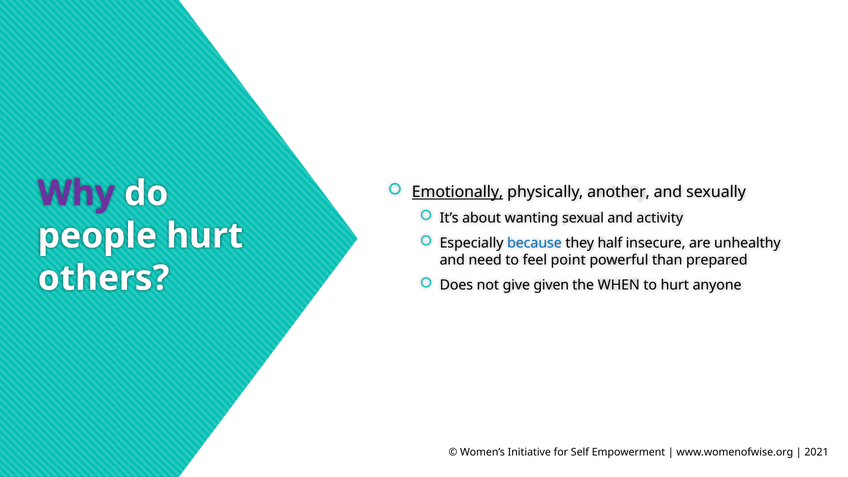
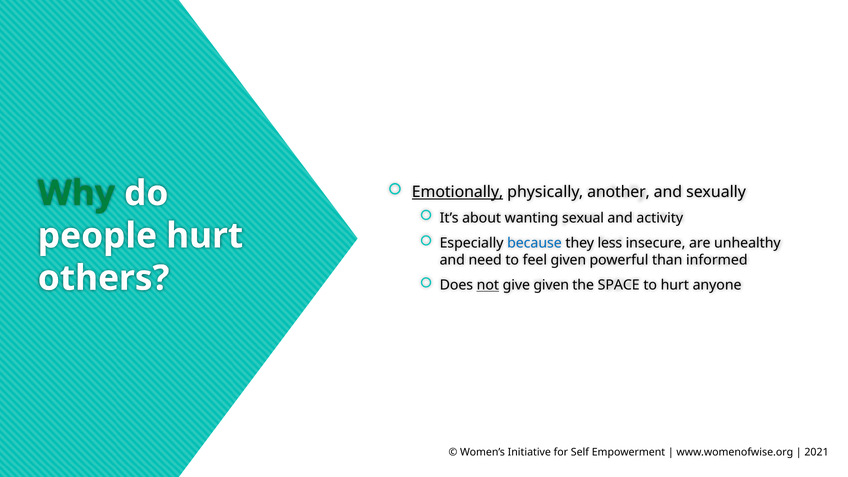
Why colour: purple -> green
half: half -> less
feel point: point -> given
prepared: prepared -> informed
not underline: none -> present
WHEN: WHEN -> SPACE
